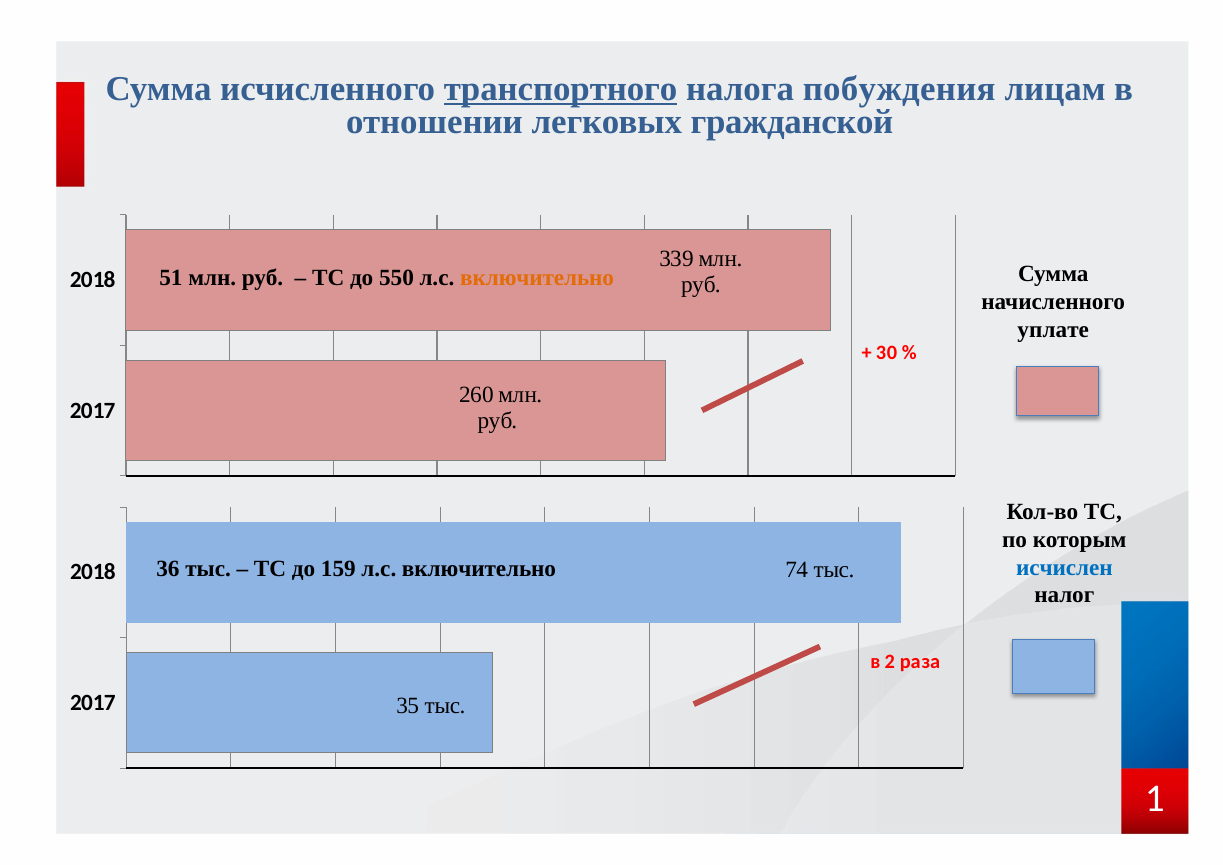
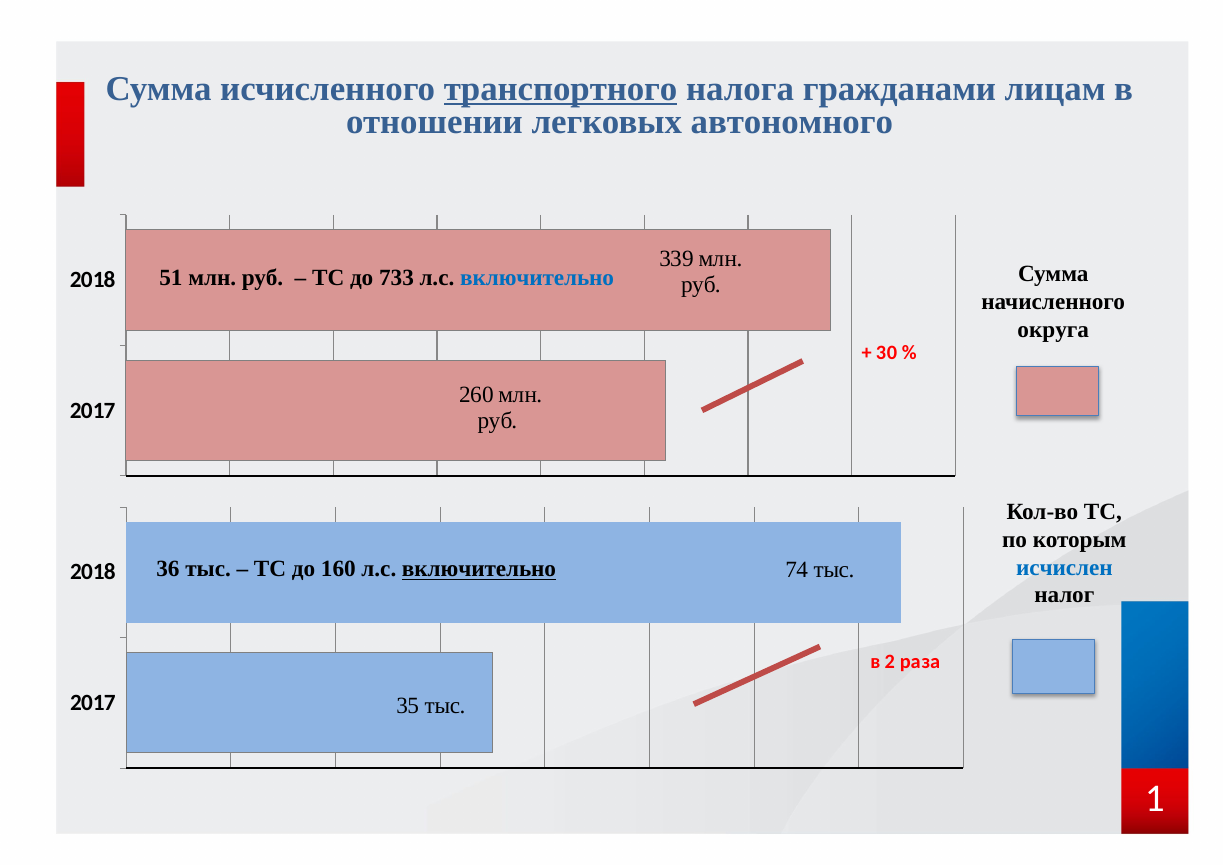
побуждения: побуждения -> гражданами
гражданской: гражданской -> автономного
550: 550 -> 733
включительно at (537, 277) colour: orange -> blue
уплате: уплате -> округа
159: 159 -> 160
включительно at (479, 569) underline: none -> present
